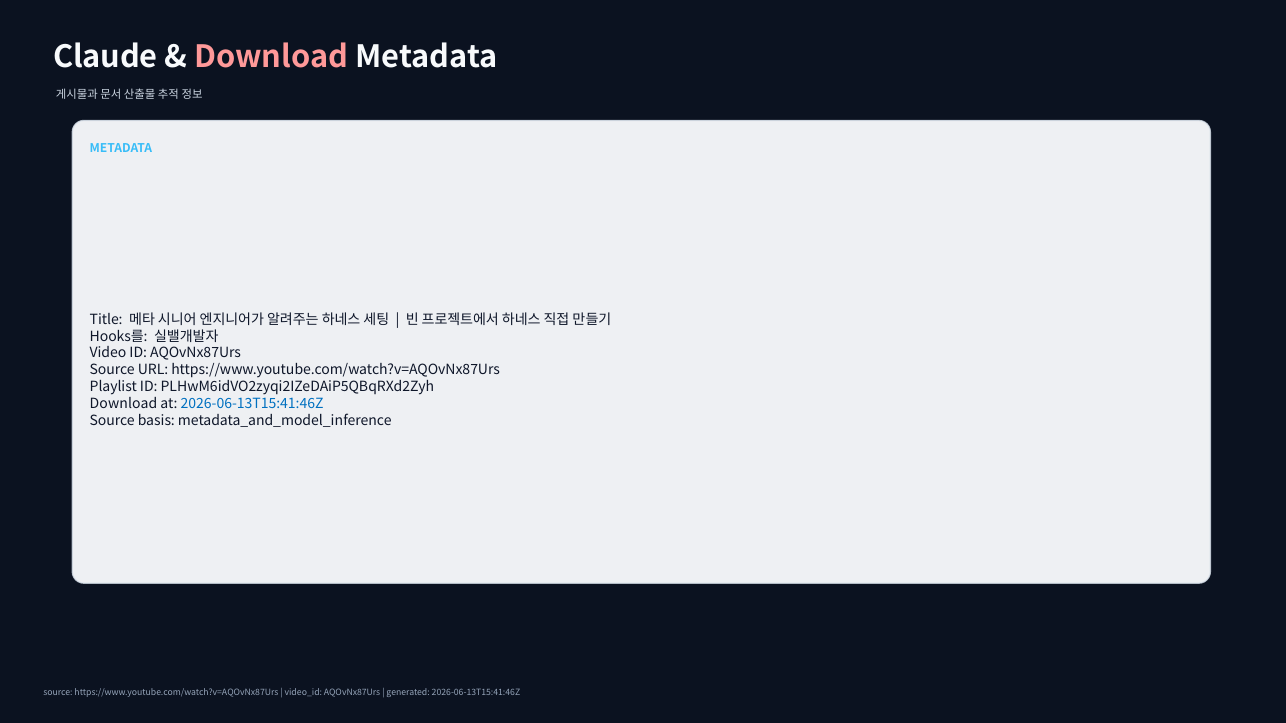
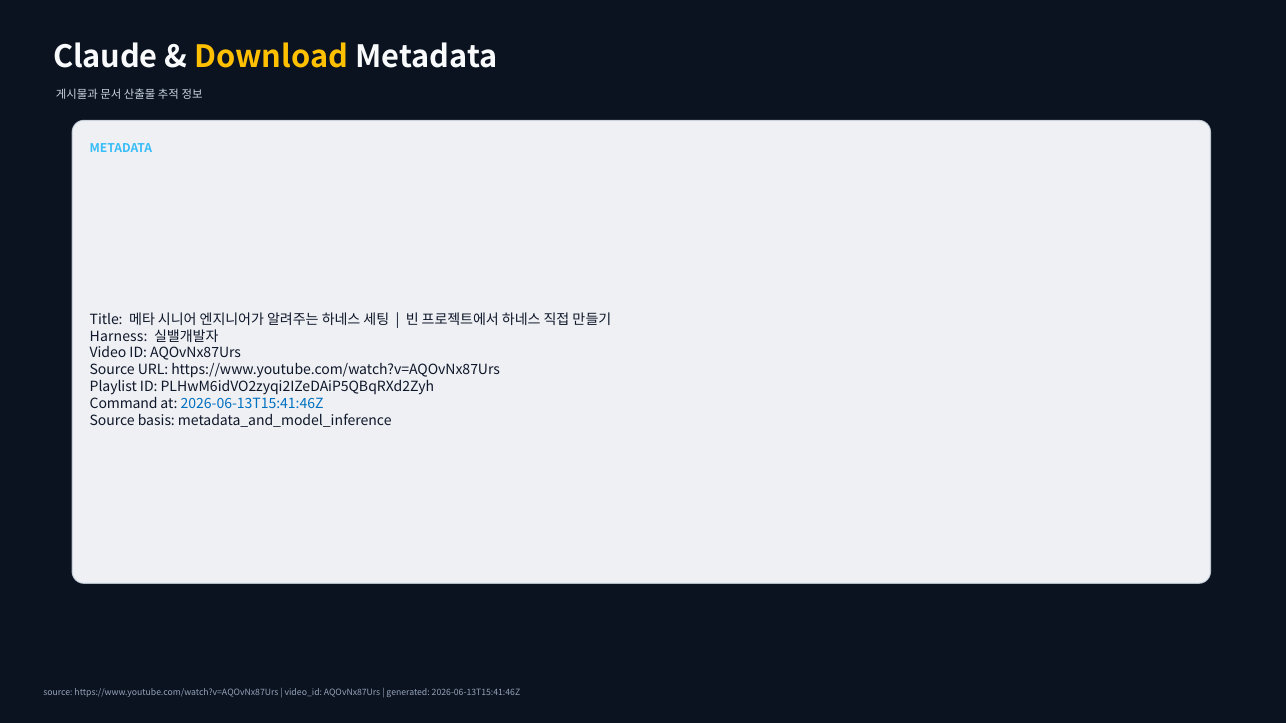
Download at (271, 58) colour: pink -> yellow
Hooks를: Hooks를 -> Harness
Download at (124, 404): Download -> Command
